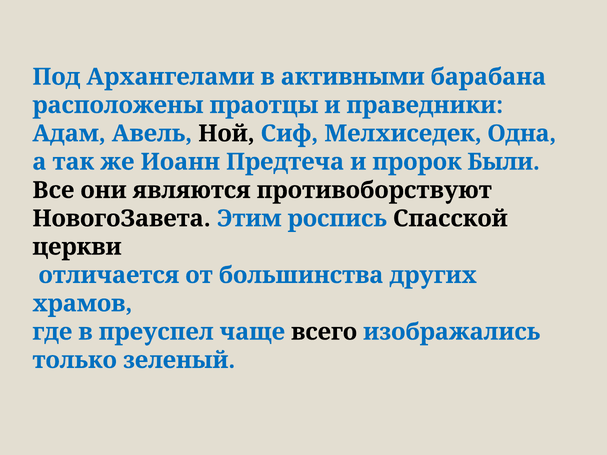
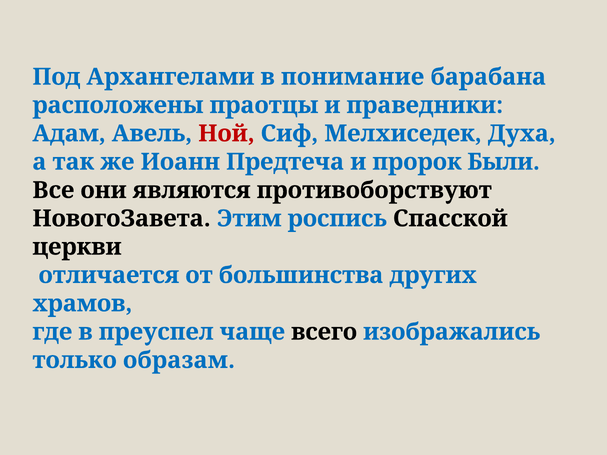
активными: активными -> понимание
Ной colour: black -> red
Одна: Одна -> Духа
зеленый: зеленый -> образам
